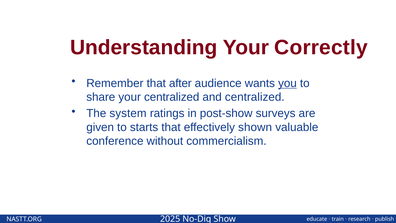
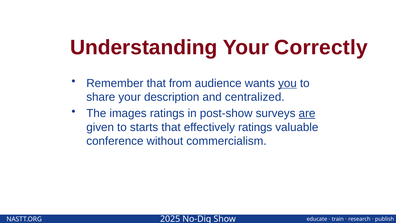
after: after -> from
your centralized: centralized -> description
system: system -> images
are underline: none -> present
effectively shown: shown -> ratings
